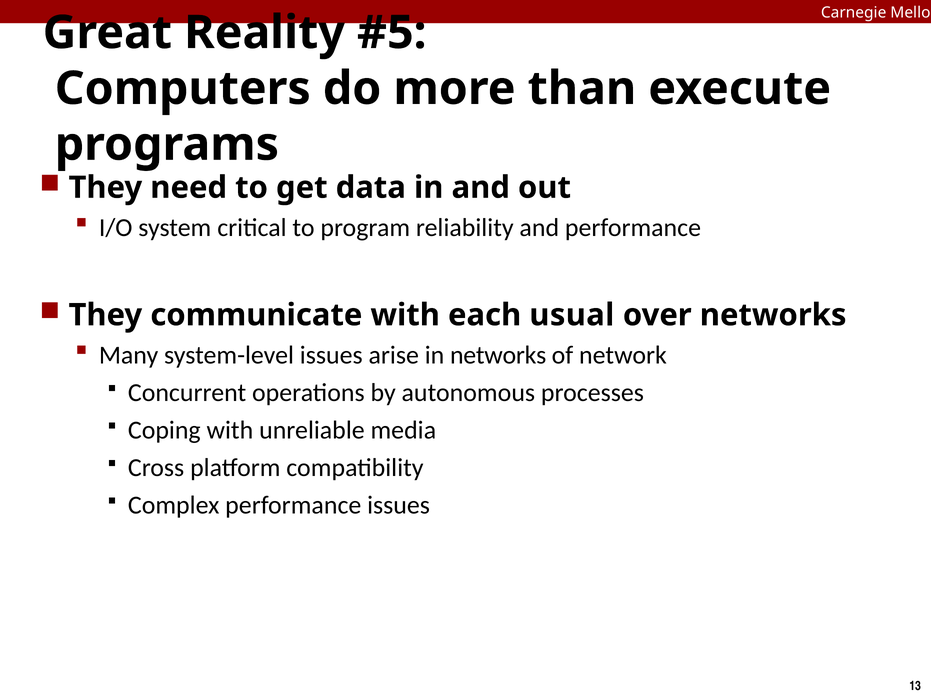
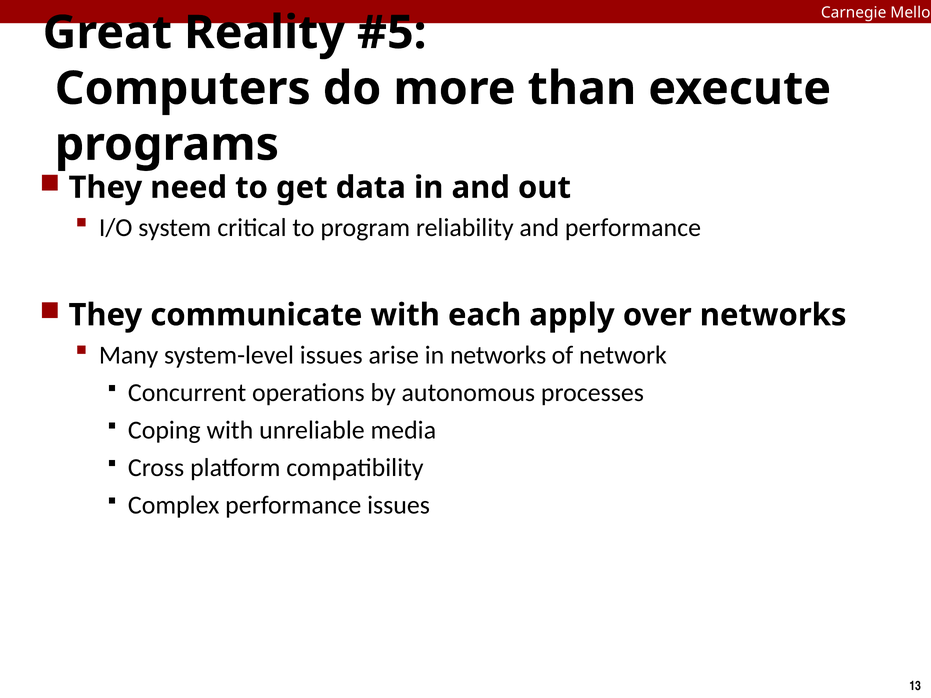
usual: usual -> apply
